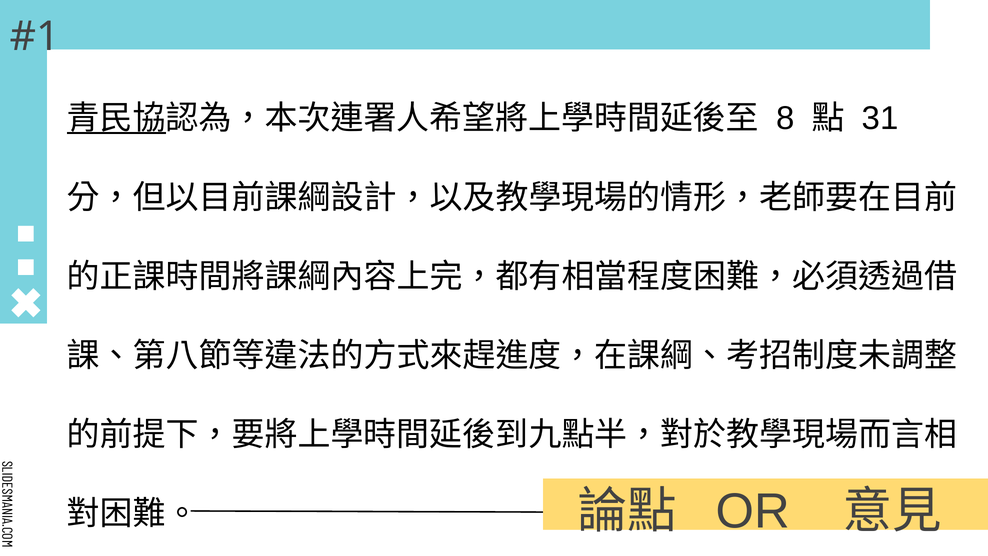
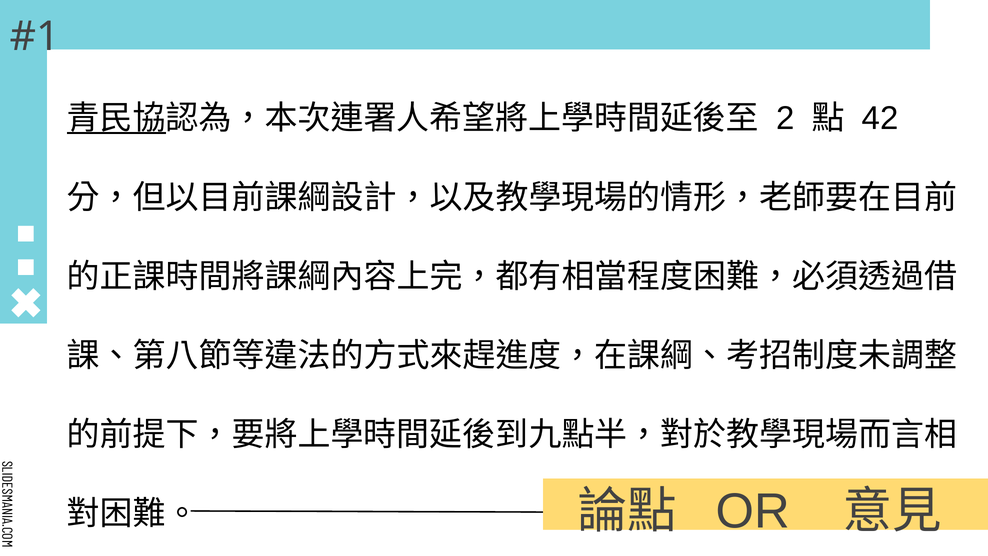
8: 8 -> 2
31: 31 -> 42
